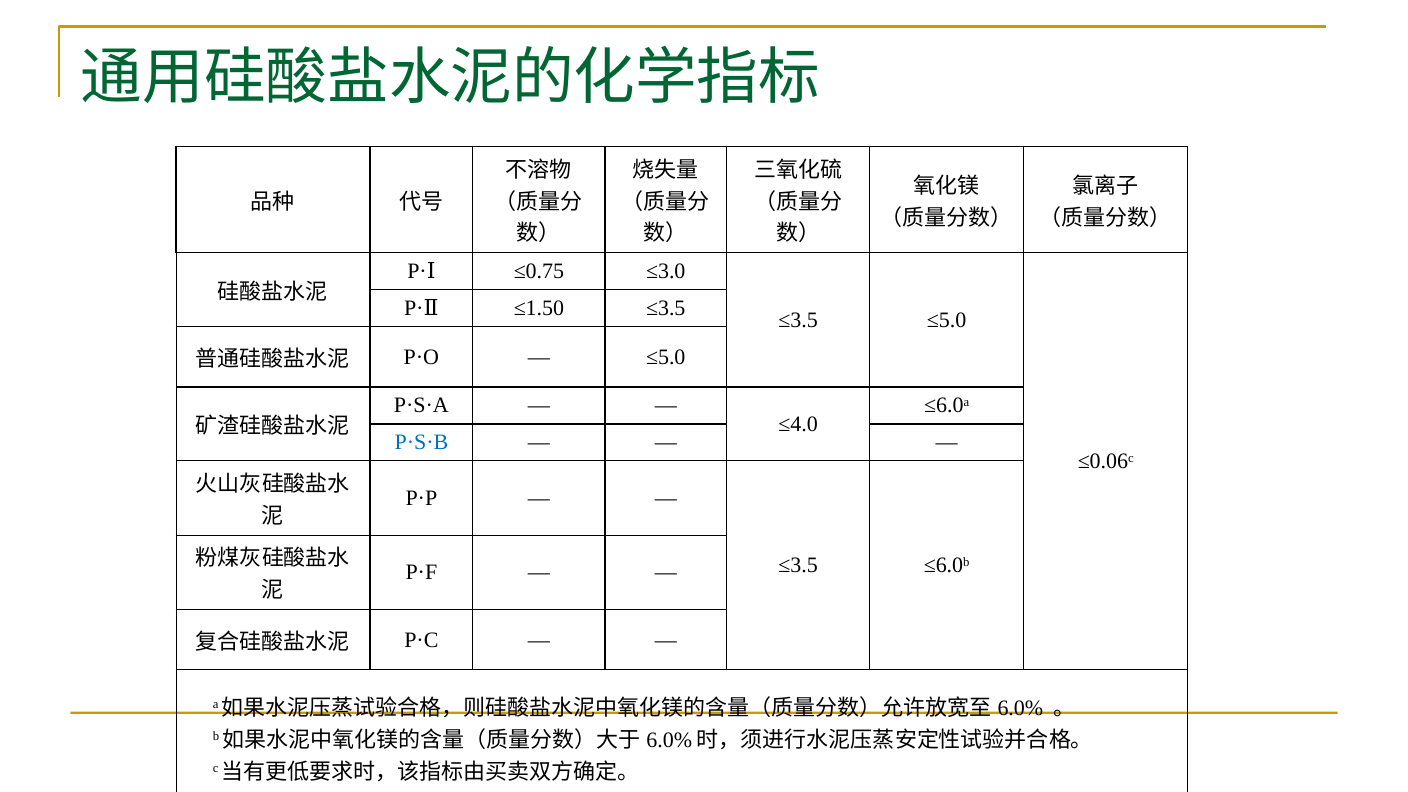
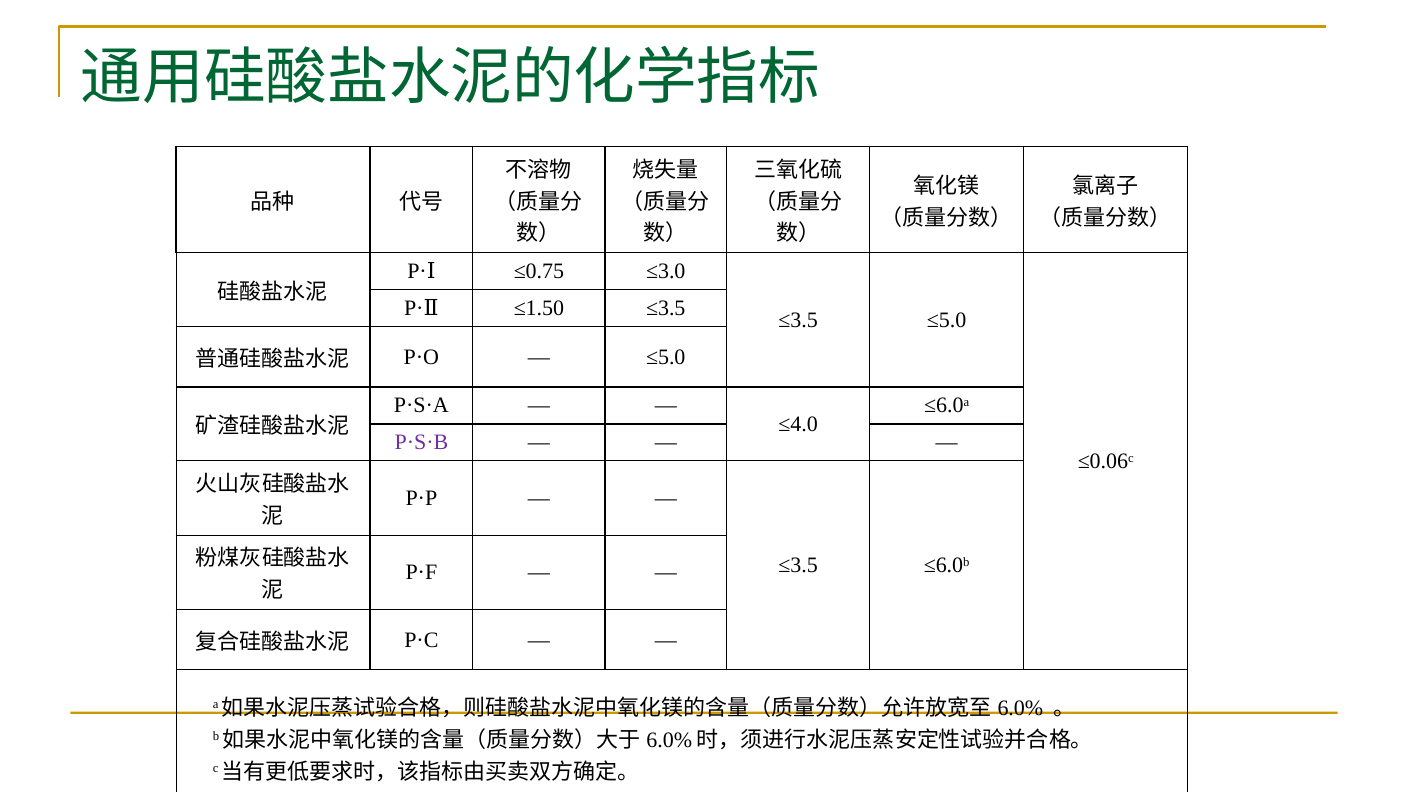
P·S·B colour: blue -> purple
